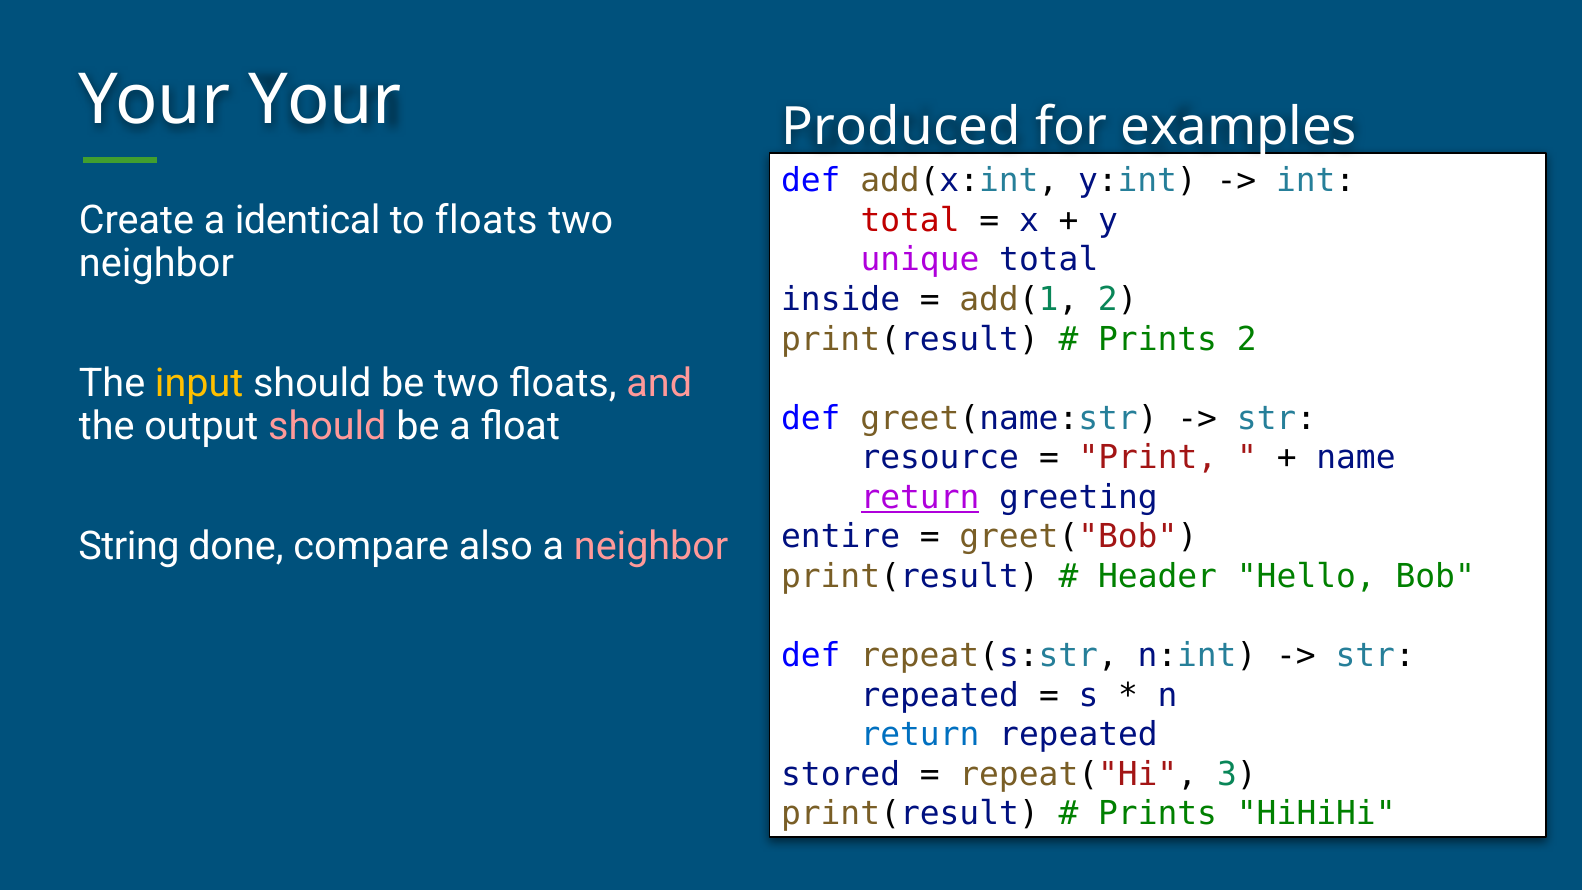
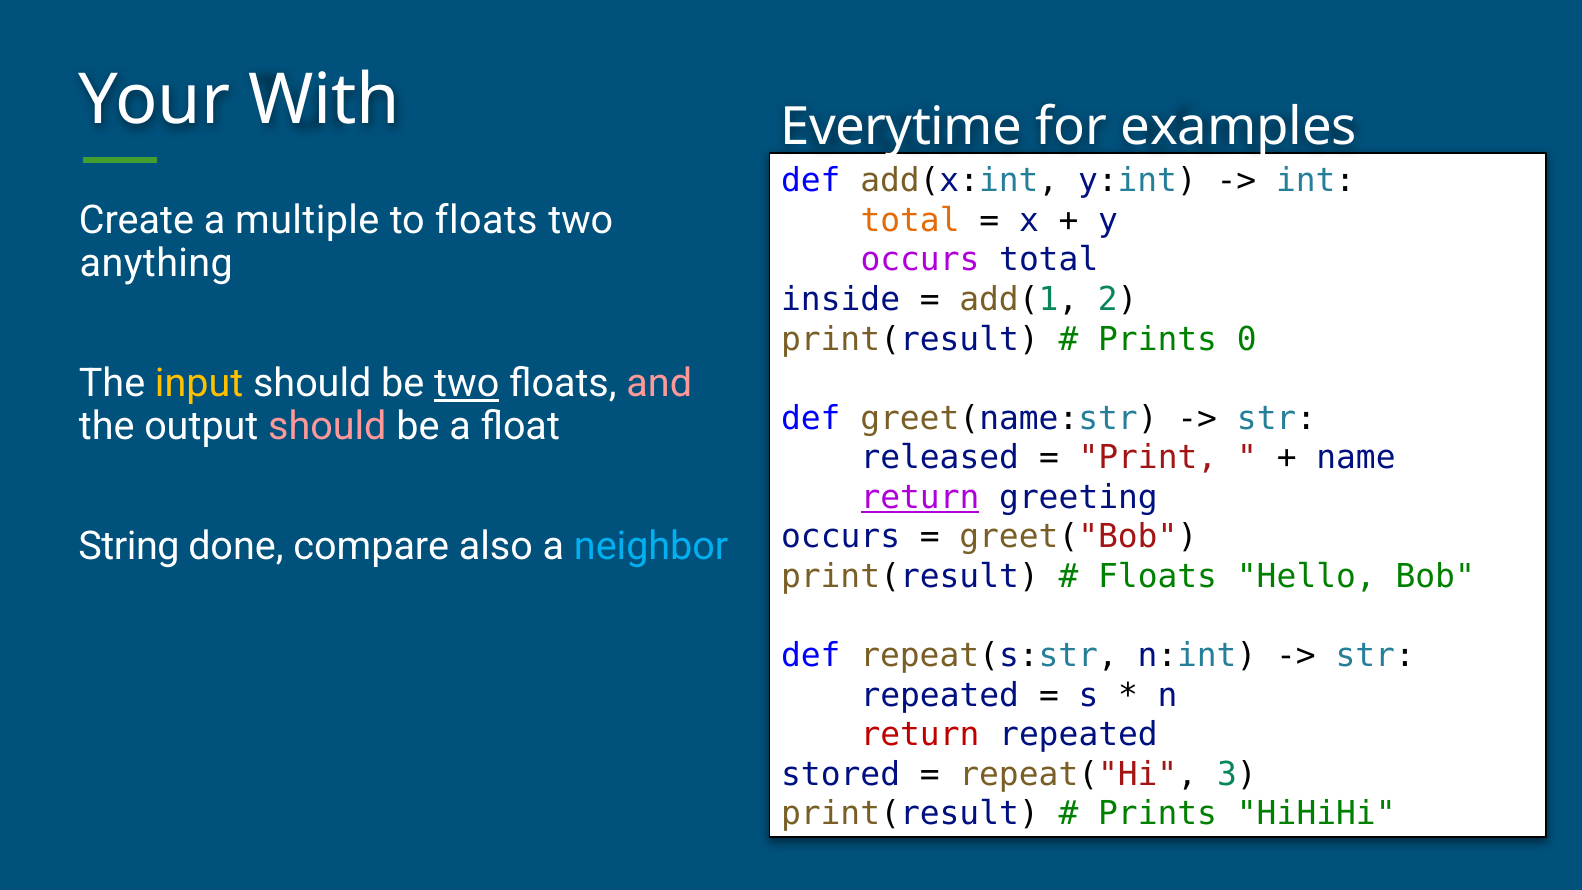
Your Your: Your -> With
Produced: Produced -> Everytime
identical: identical -> multiple
total at (910, 221) colour: red -> orange
unique at (920, 260): unique -> occurs
neighbor at (156, 263): neighbor -> anything
Prints 2: 2 -> 0
two at (467, 384) underline: none -> present
resource: resource -> released
entire at (841, 537): entire -> occurs
neighbor at (651, 547) colour: pink -> light blue
Header at (1158, 576): Header -> Floats
return at (920, 735) colour: blue -> red
